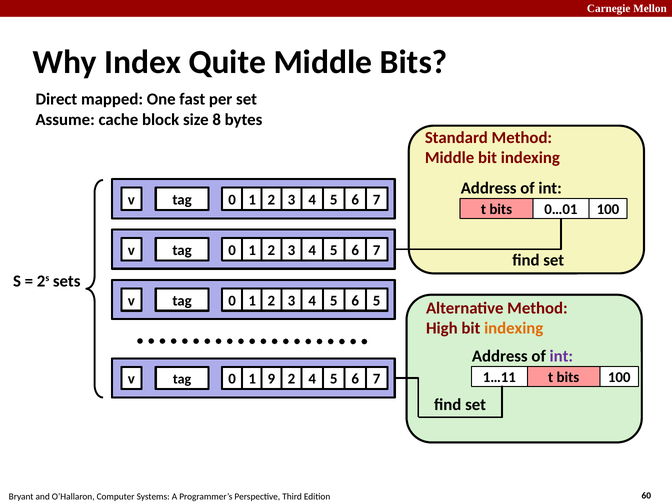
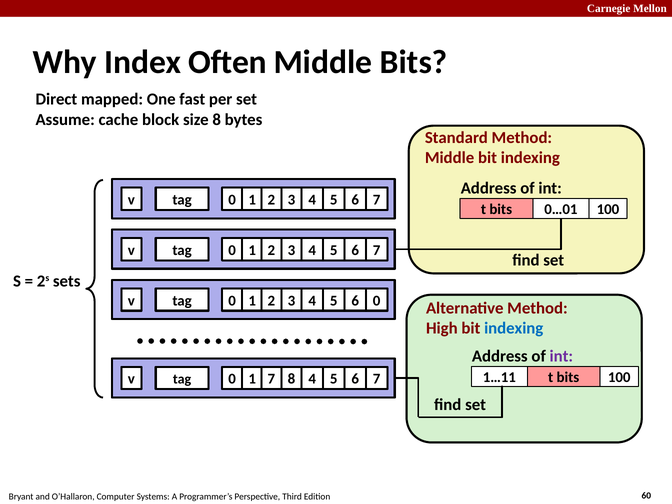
Quite: Quite -> Often
2 5: 5 -> 0
indexing at (514, 328) colour: orange -> blue
1 9: 9 -> 7
v 2: 2 -> 8
